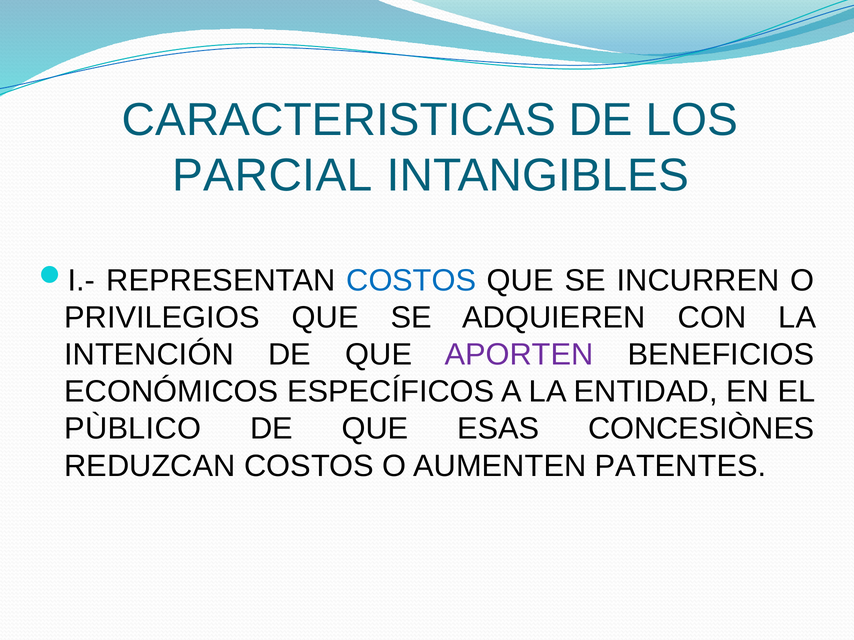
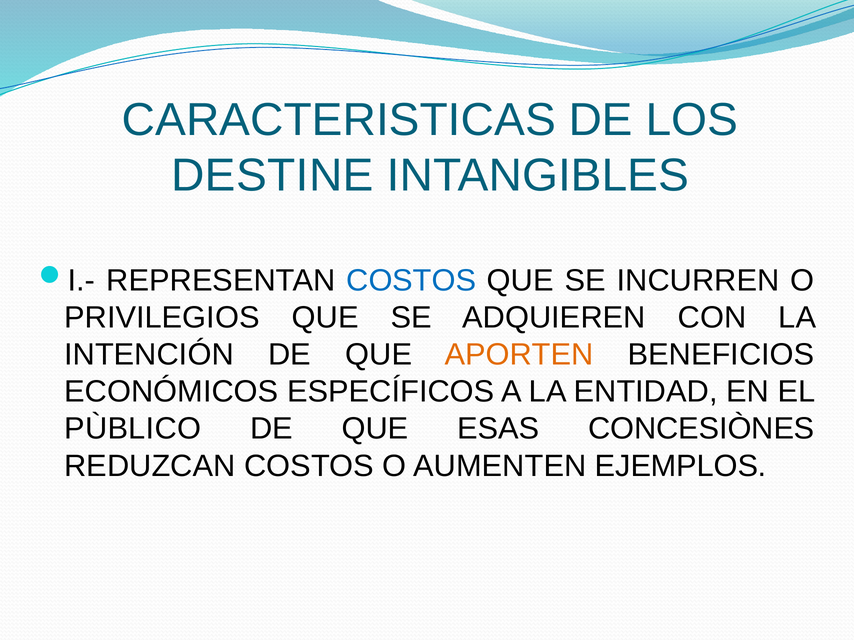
PARCIAL: PARCIAL -> DESTINE
APORTEN colour: purple -> orange
PATENTES: PATENTES -> EJEMPLOS
